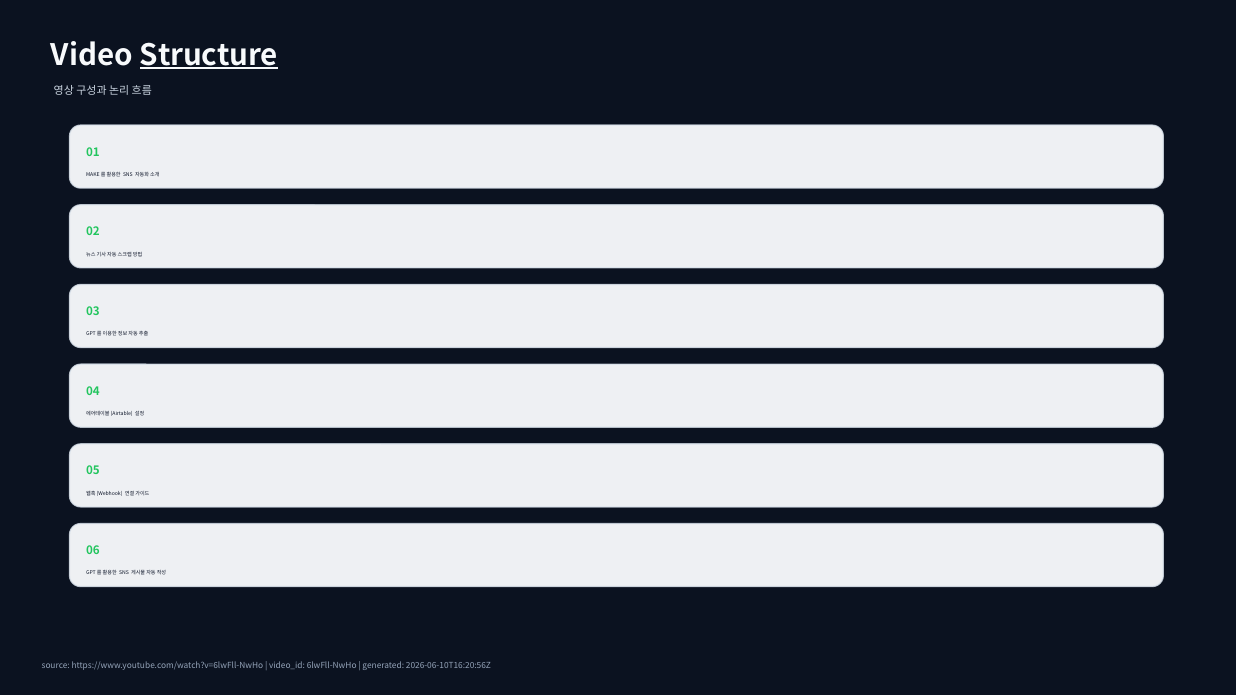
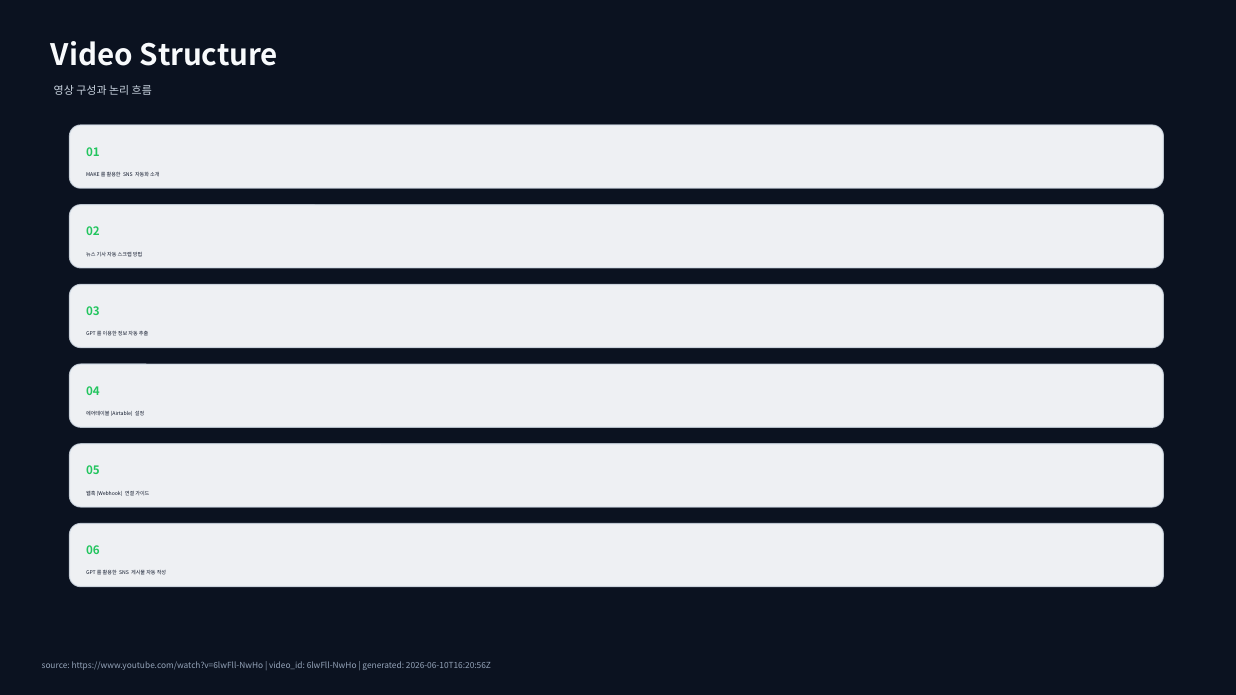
Structure underline: present -> none
